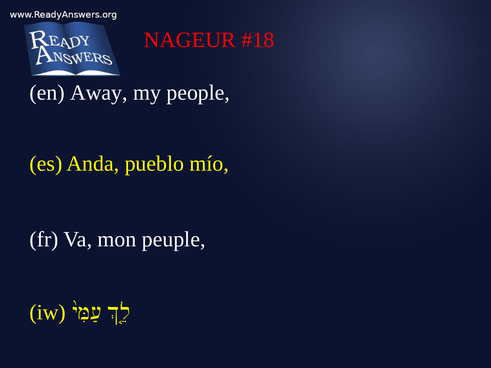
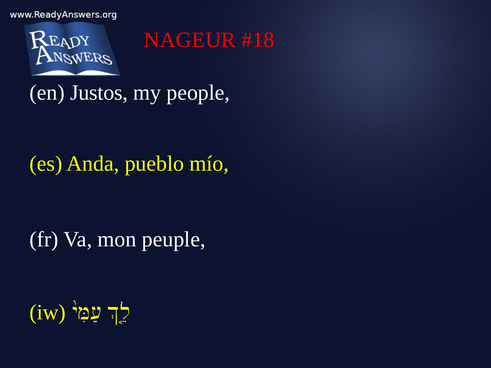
Away: Away -> Justos
